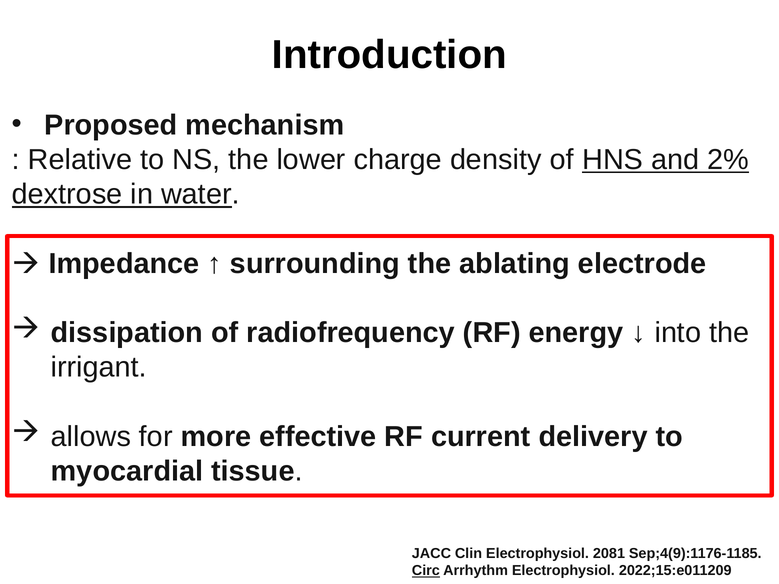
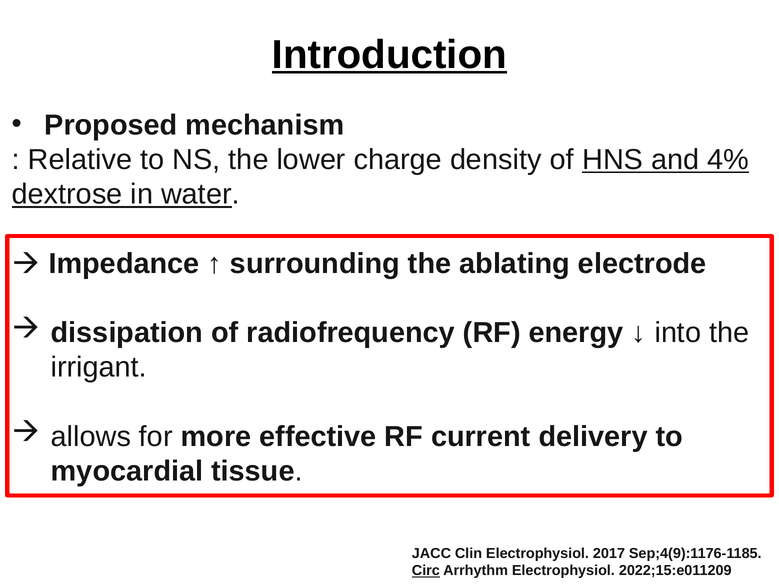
Introduction underline: none -> present
2%: 2% -> 4%
2081: 2081 -> 2017
